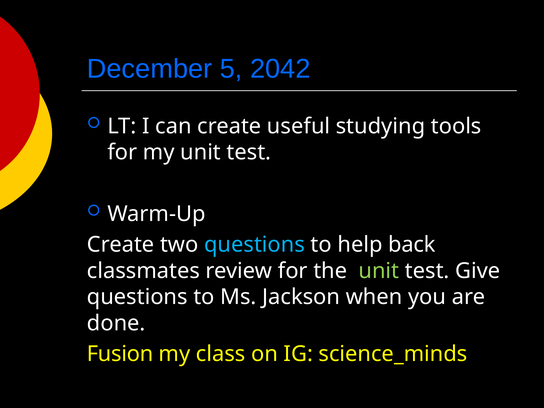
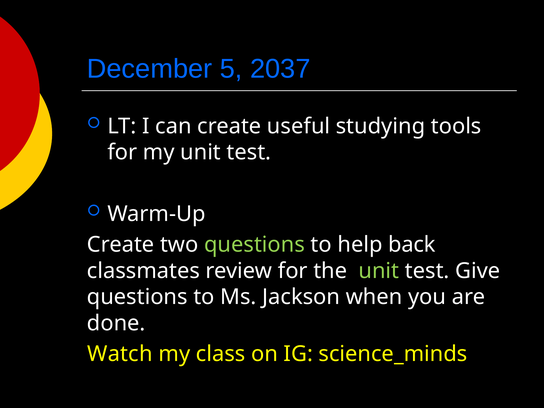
2042: 2042 -> 2037
questions at (255, 244) colour: light blue -> light green
Fusion: Fusion -> Watch
